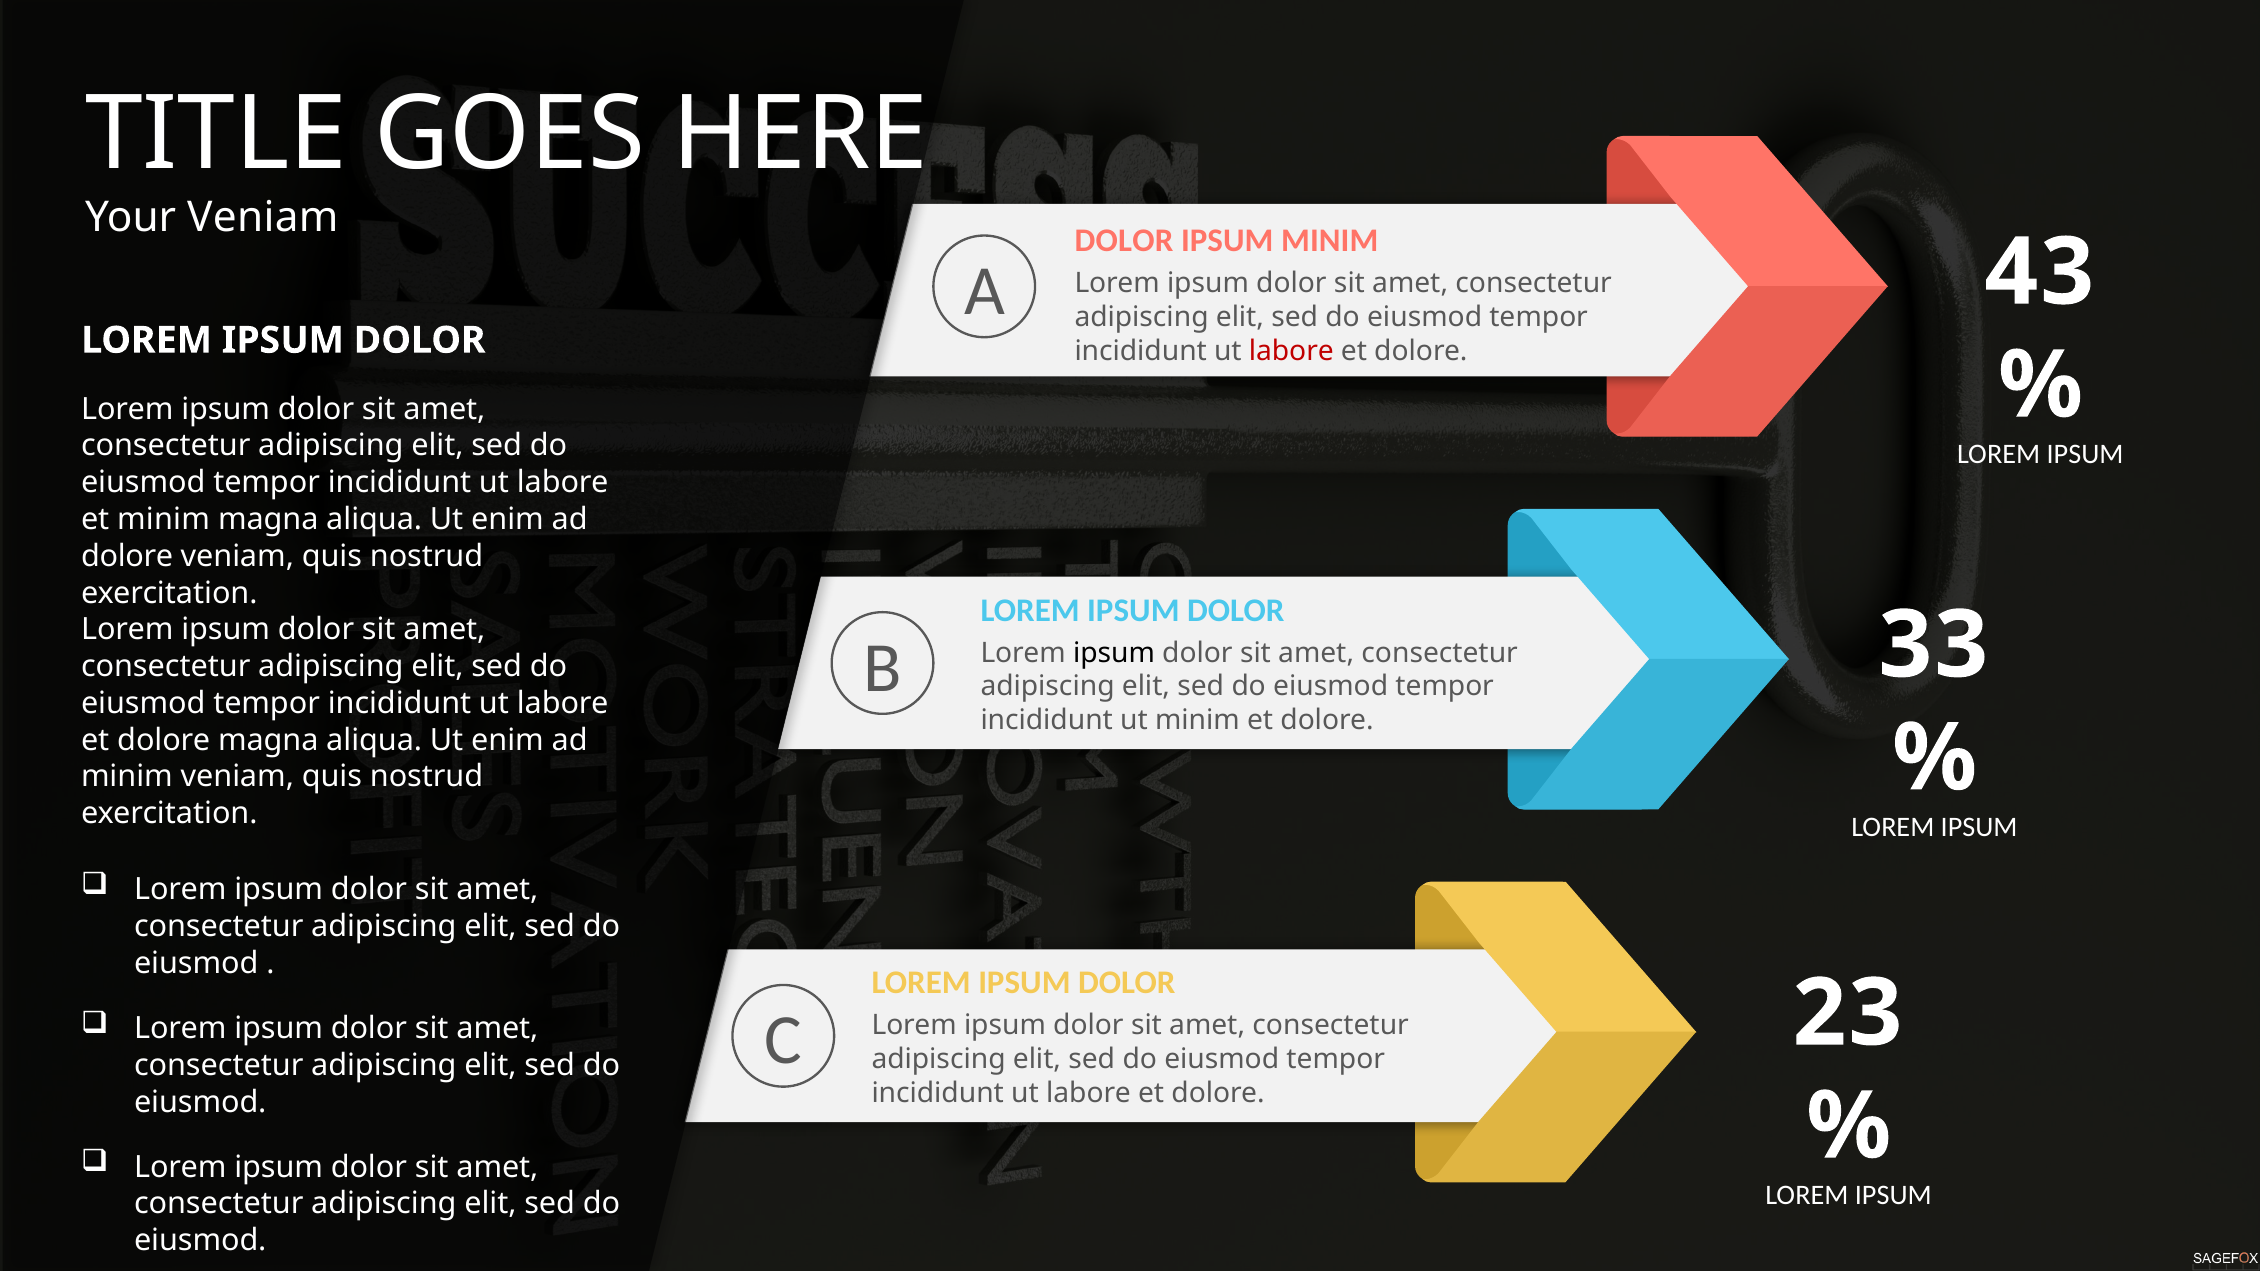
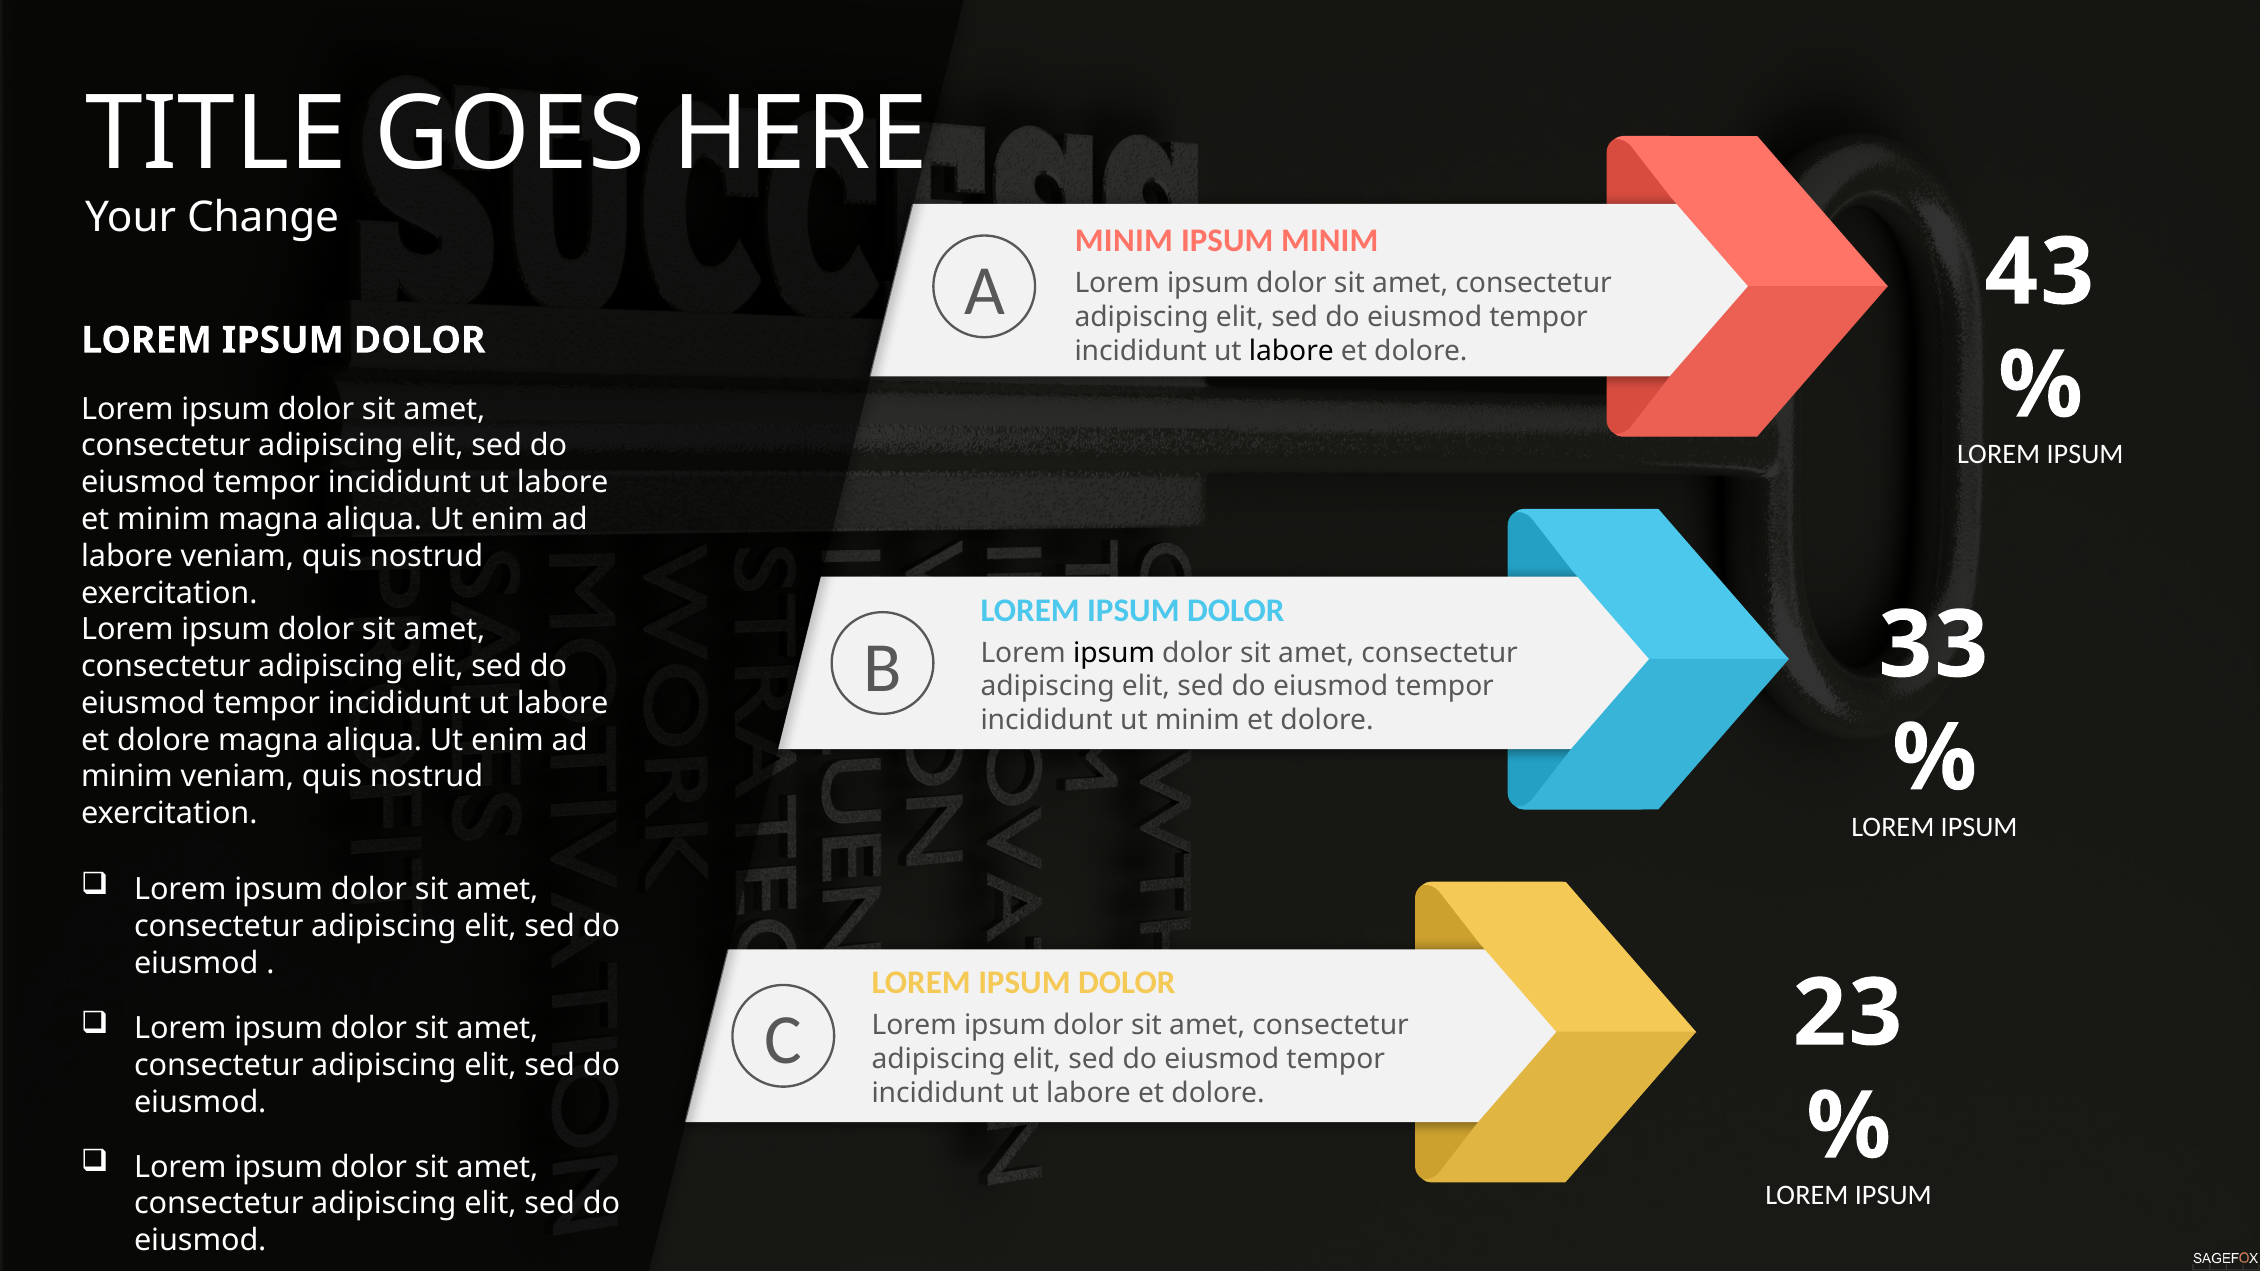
Your Veniam: Veniam -> Change
DOLOR at (1124, 241): DOLOR -> MINIM
labore at (1291, 351) colour: red -> black
dolore at (127, 556): dolore -> labore
